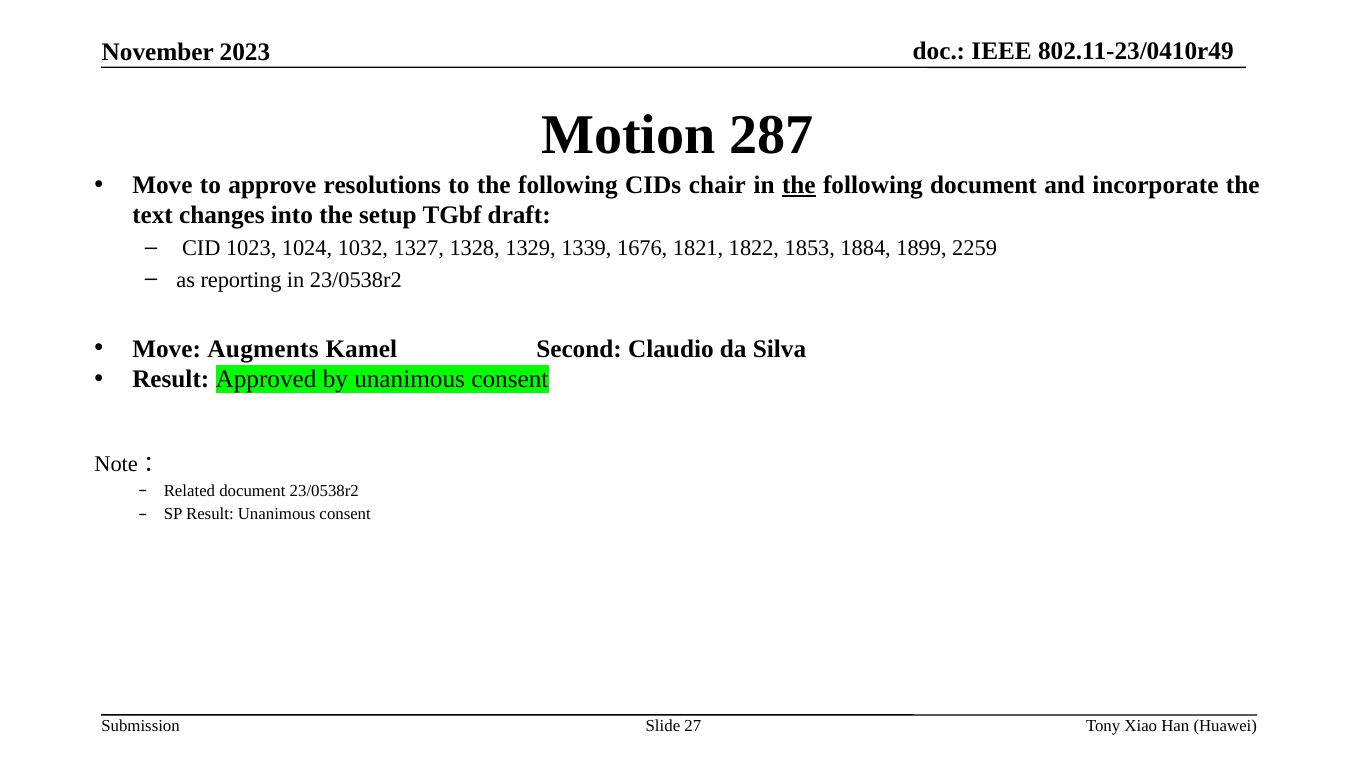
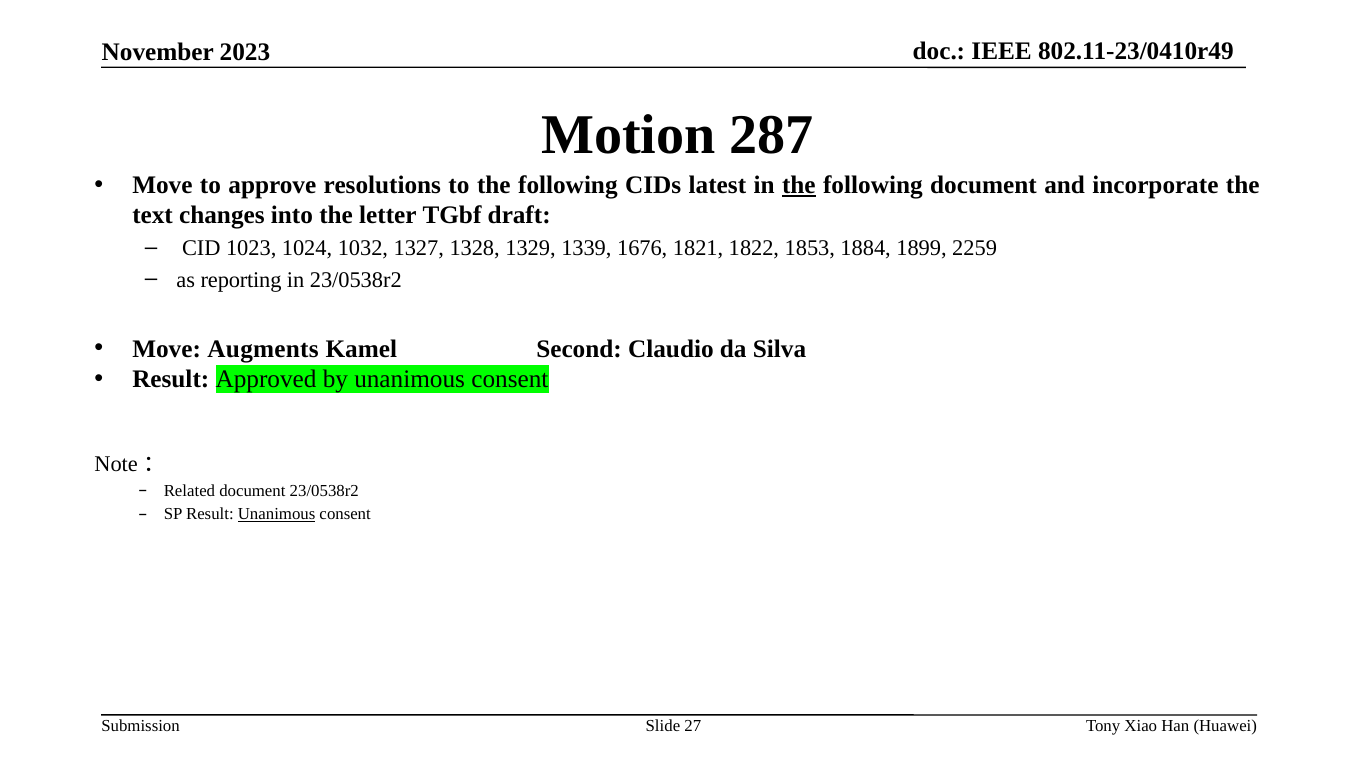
chair: chair -> latest
setup: setup -> letter
Unanimous at (277, 515) underline: none -> present
